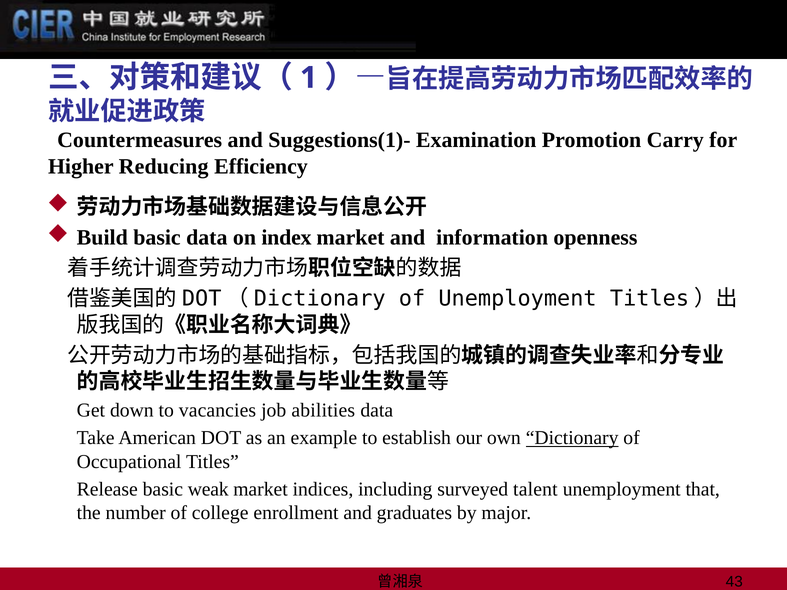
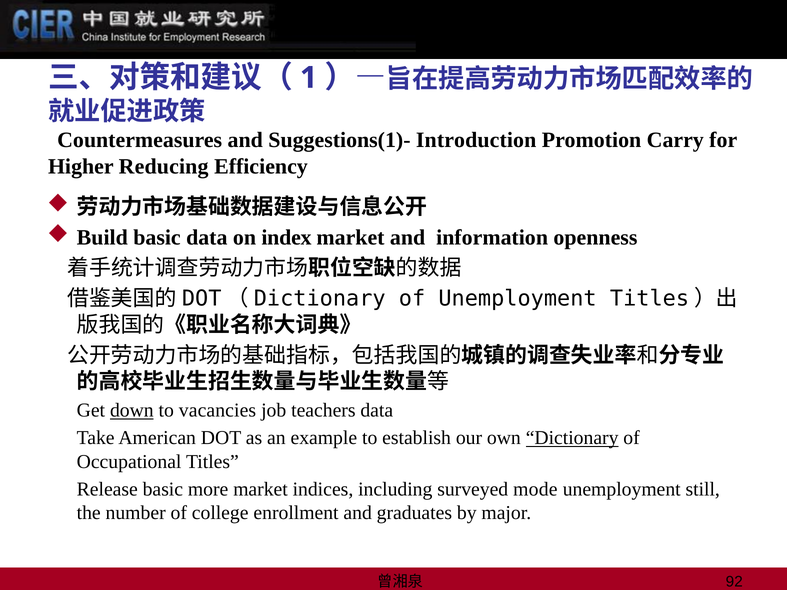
Examination: Examination -> Introduction
down underline: none -> present
abilities: abilities -> teachers
weak: weak -> more
talent: talent -> mode
that: that -> still
43: 43 -> 92
